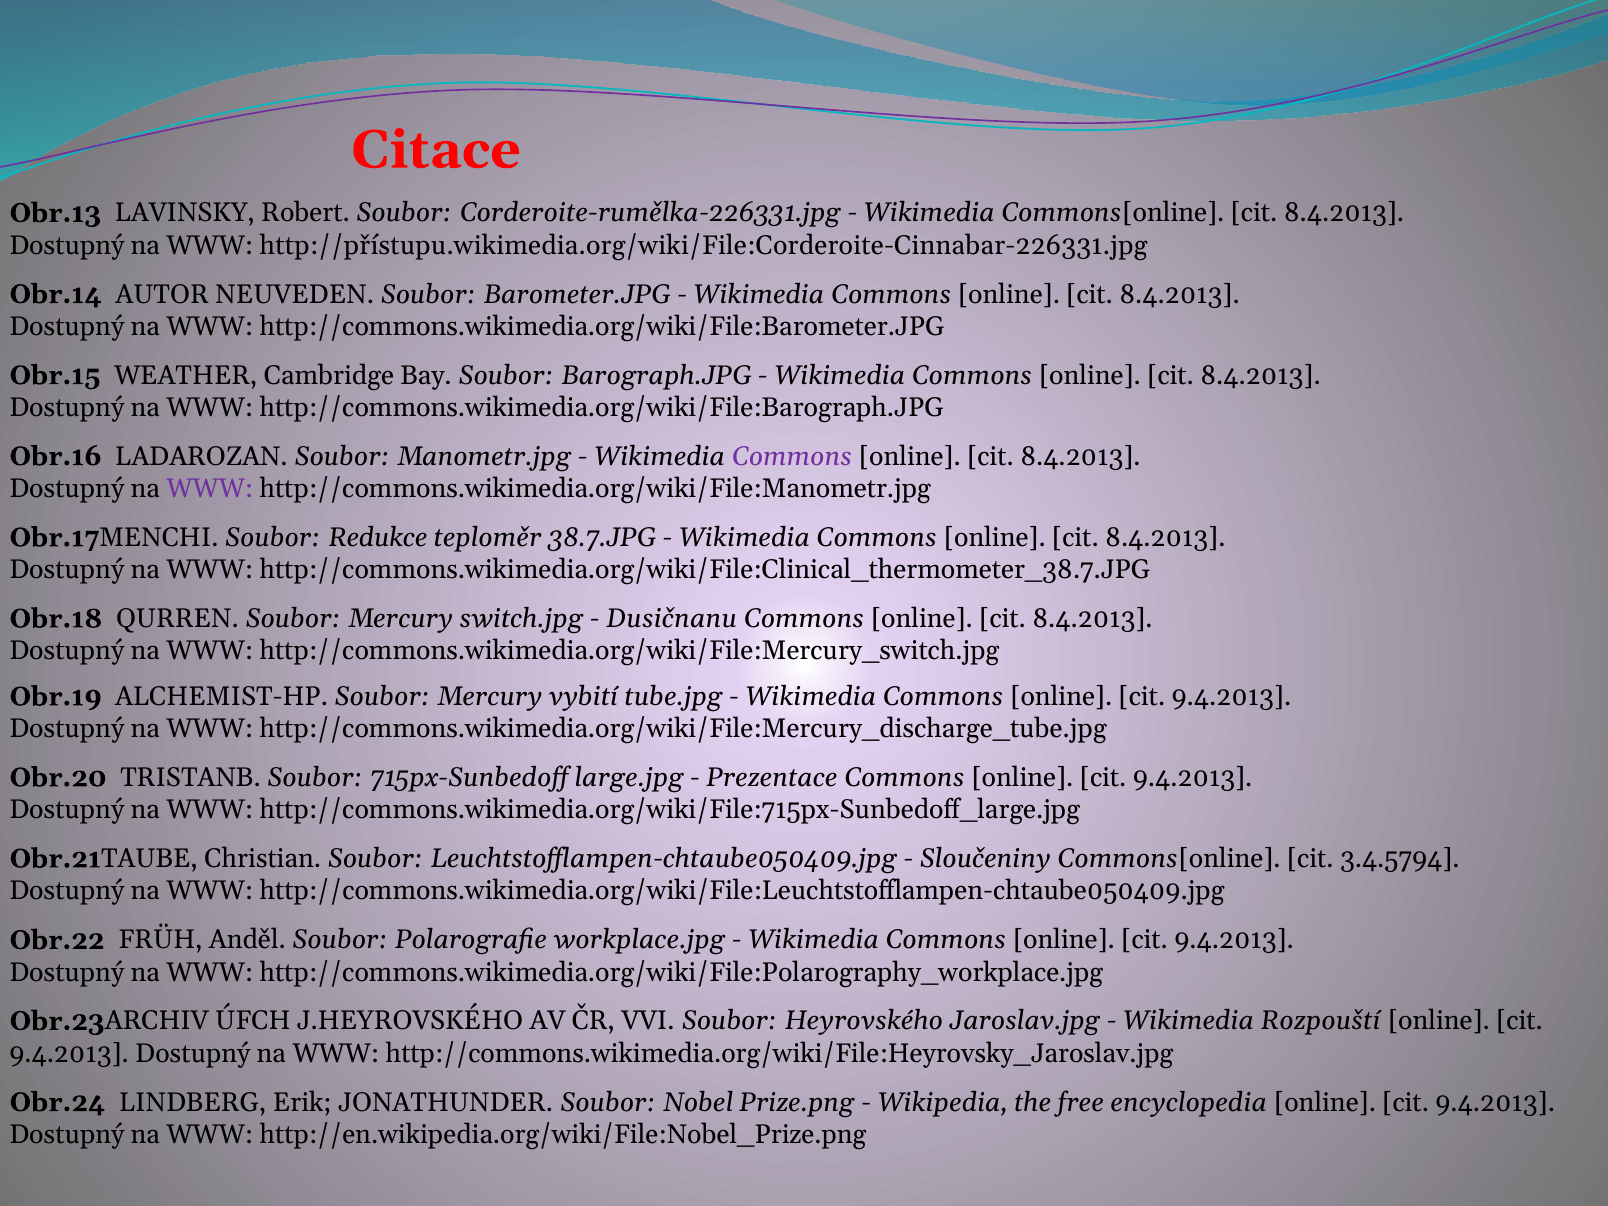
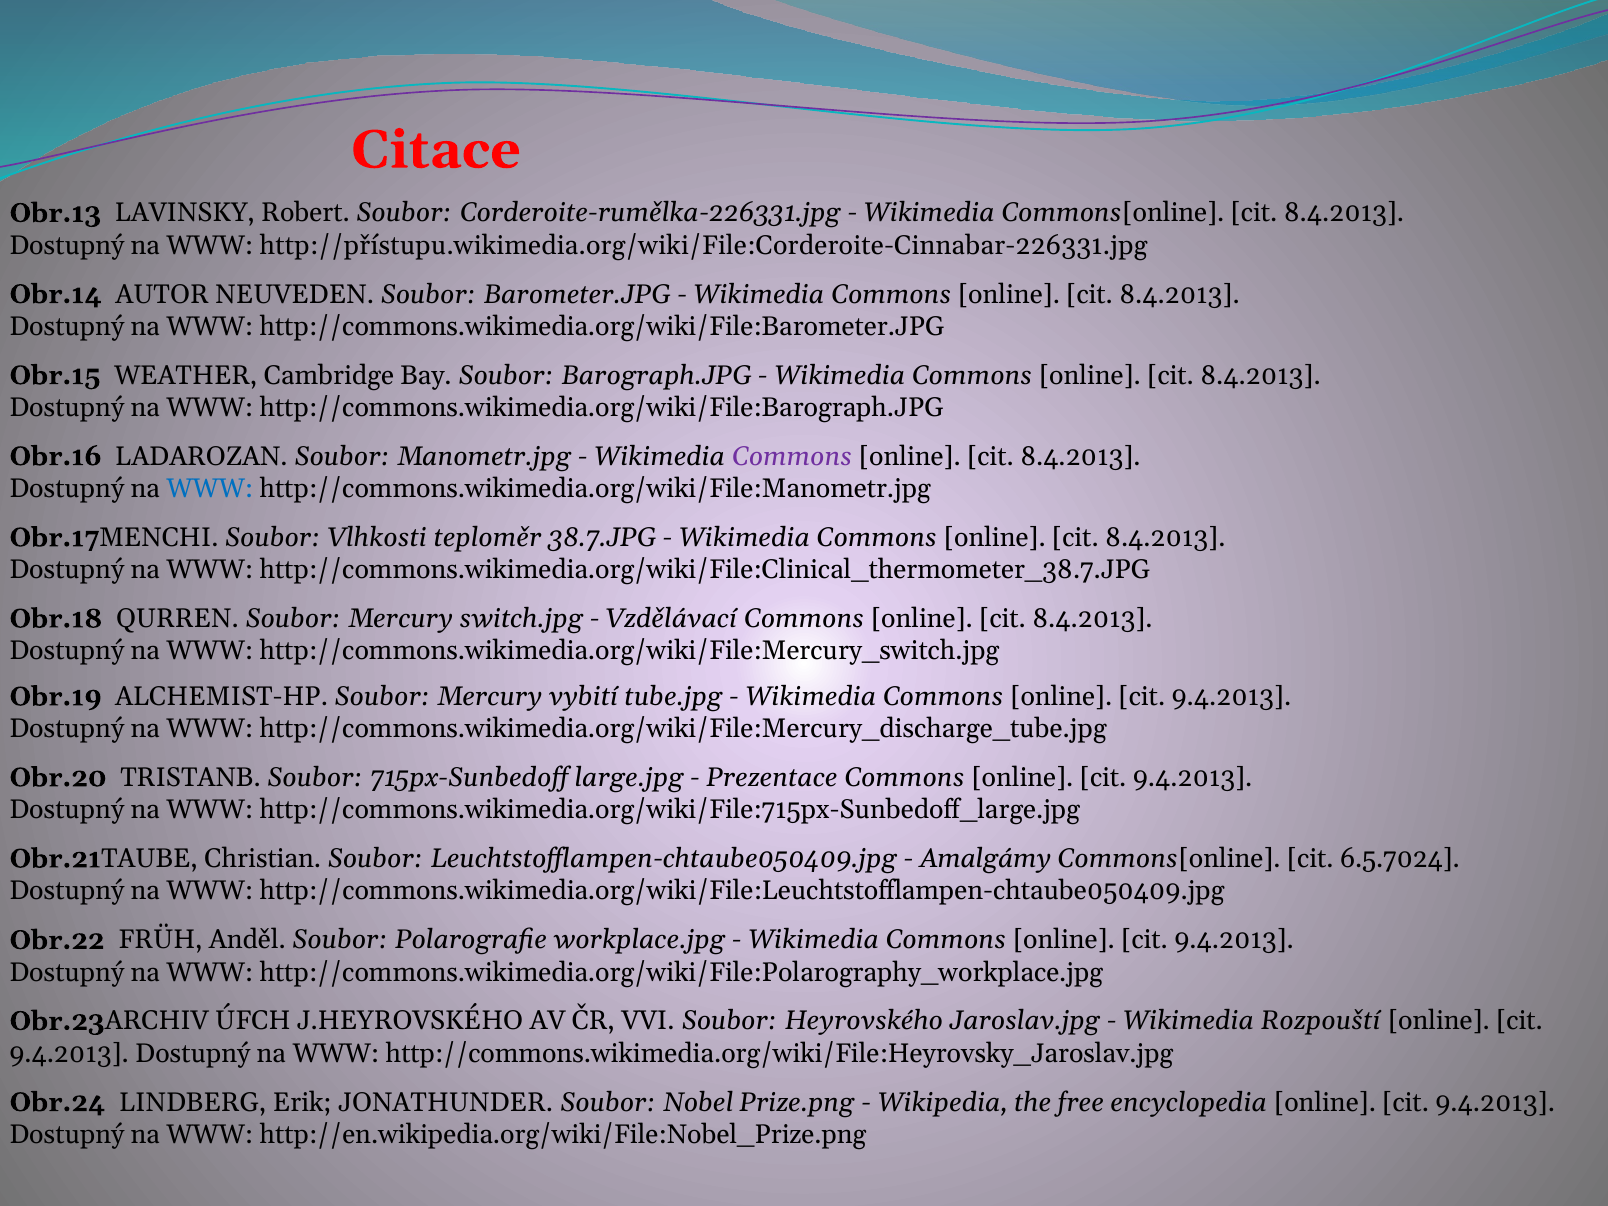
WWW at (210, 489) colour: purple -> blue
Redukce: Redukce -> Vlhkosti
Dusičnanu: Dusičnanu -> Vzdělávací
Sloučeniny: Sloučeniny -> Amalgámy
3.4.5794: 3.4.5794 -> 6.5.7024
